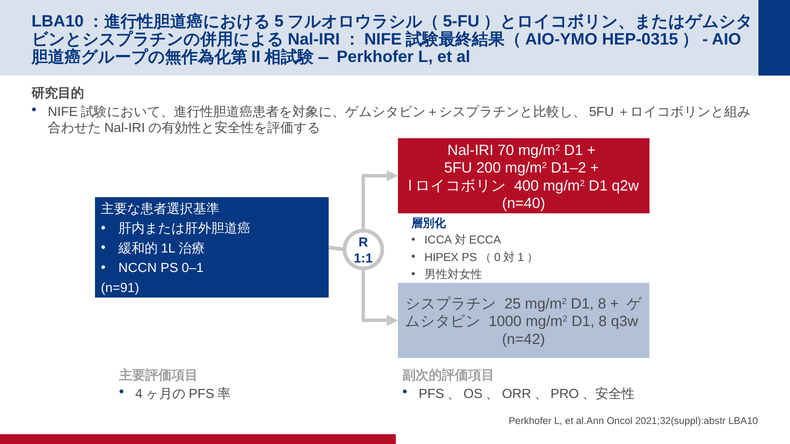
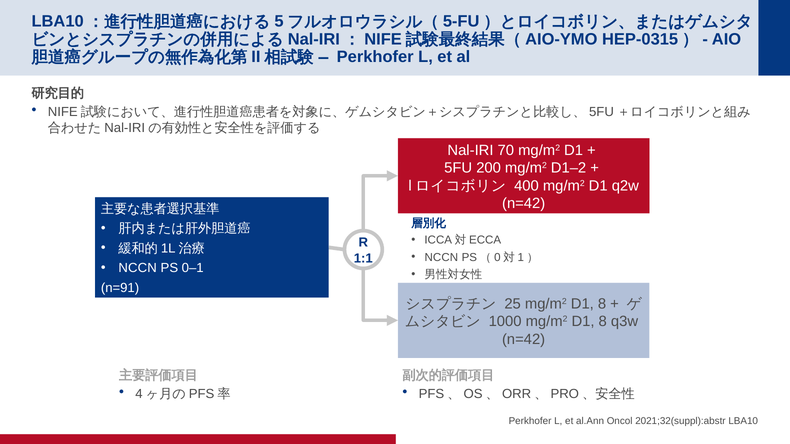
n=40 at (524, 204): n=40 -> n=42
HIPEX at (441, 257): HIPEX -> NCCN
